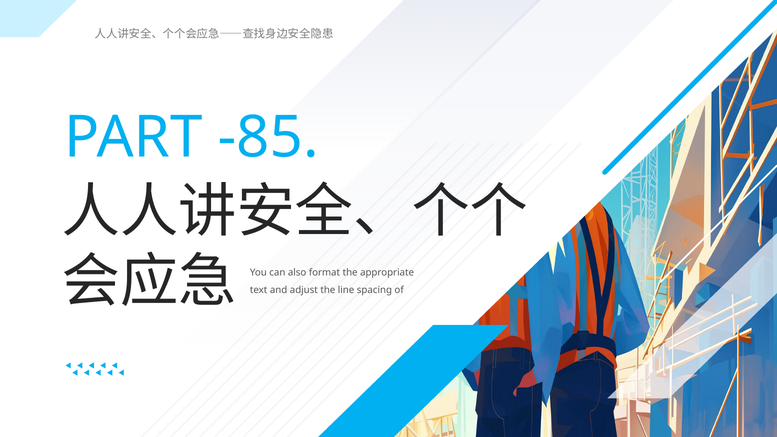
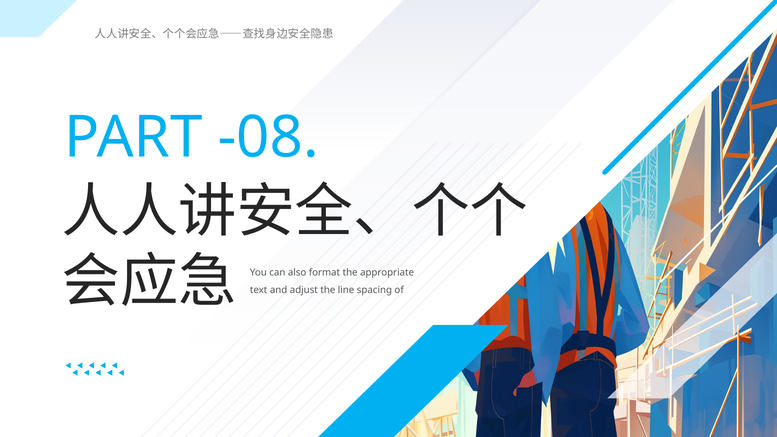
-85: -85 -> -08
